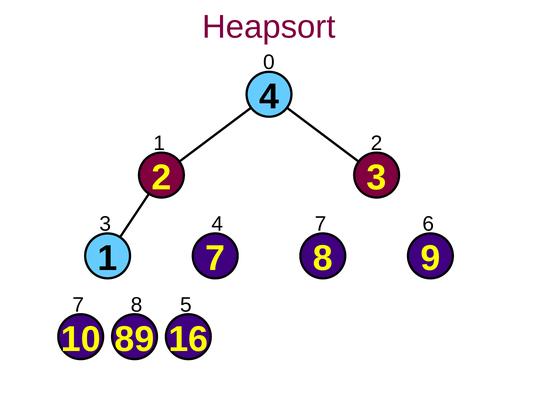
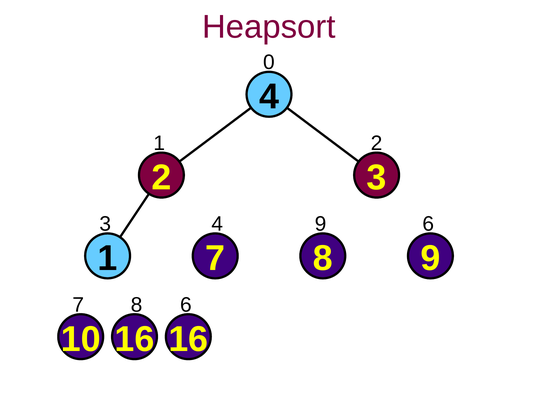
4 7: 7 -> 9
8 5: 5 -> 6
10 89: 89 -> 16
